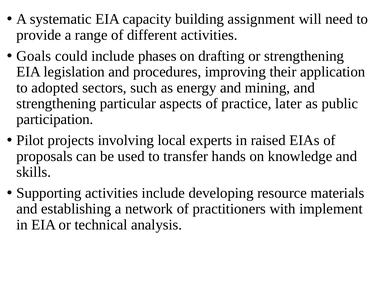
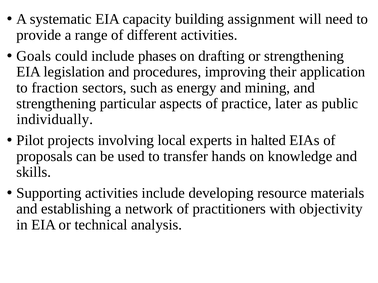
adopted: adopted -> fraction
participation: participation -> individually
raised: raised -> halted
implement: implement -> objectivity
